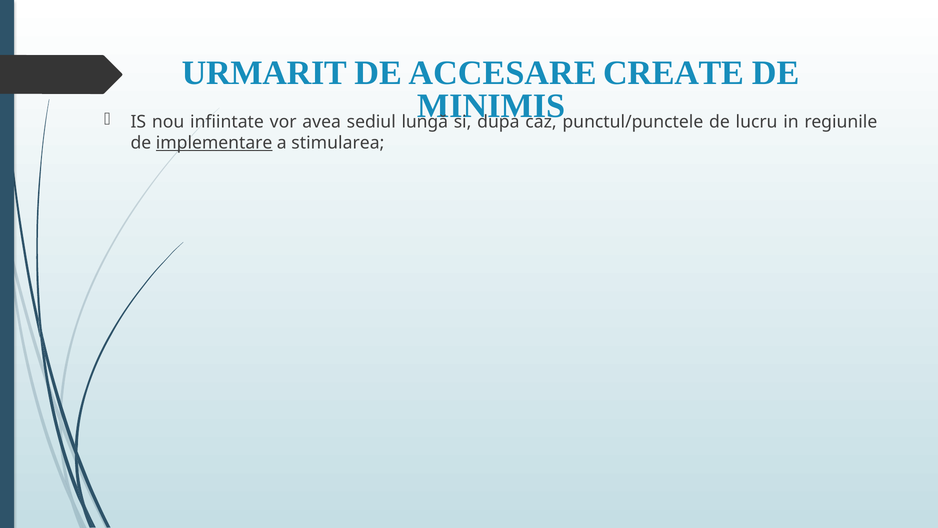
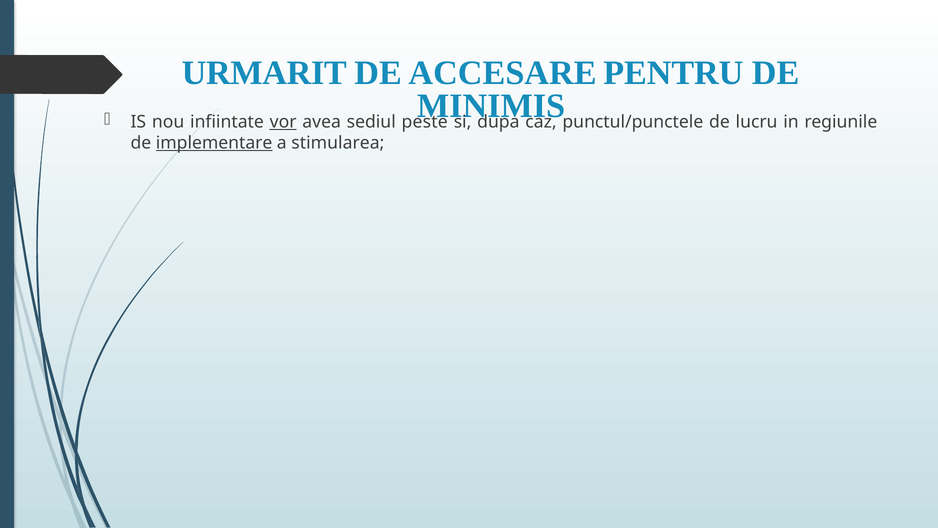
CREATE: CREATE -> PENTRU
vor underline: none -> present
lungă: lungă -> peste
